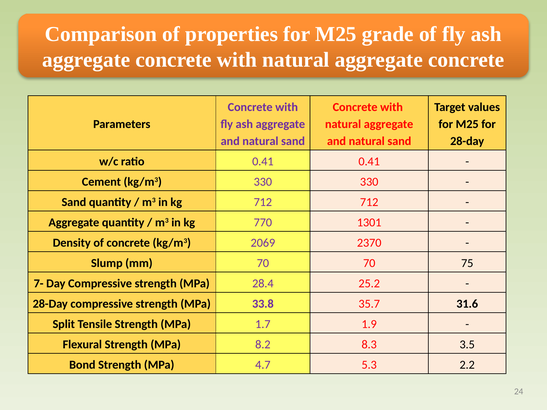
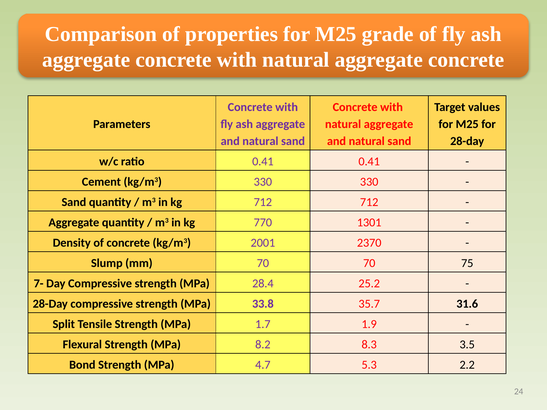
2069: 2069 -> 2001
